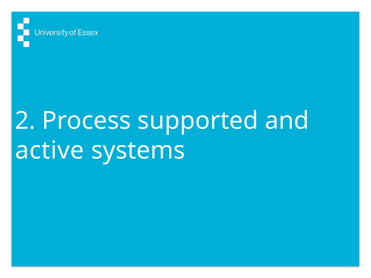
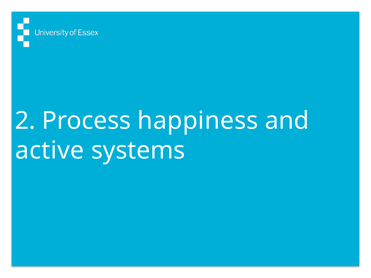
supported: supported -> happiness
